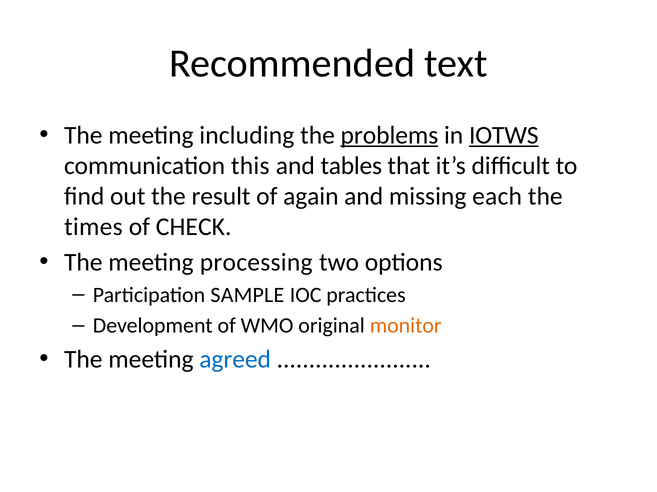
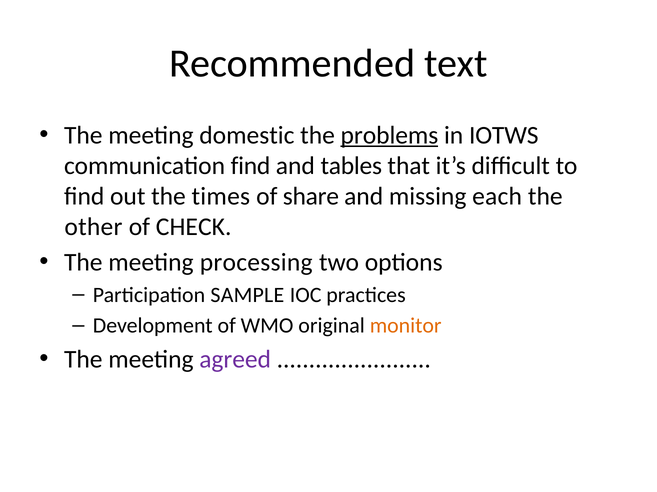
including: including -> domestic
IOTWS underline: present -> none
communication this: this -> find
result: result -> times
again: again -> share
times: times -> other
agreed colour: blue -> purple
